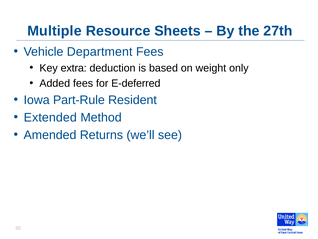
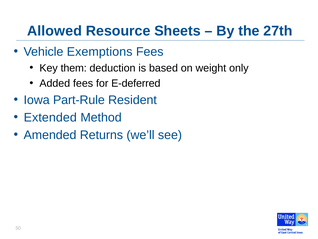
Multiple: Multiple -> Allowed
Department: Department -> Exemptions
extra: extra -> them
